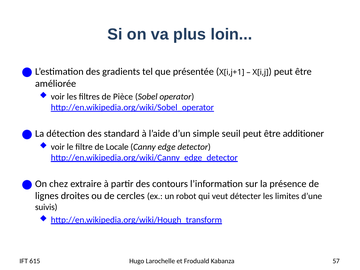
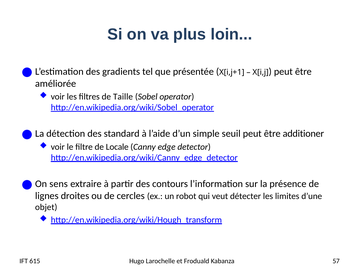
Pièce: Pièce -> Taille
chez: chez -> sens
suivis: suivis -> objet
